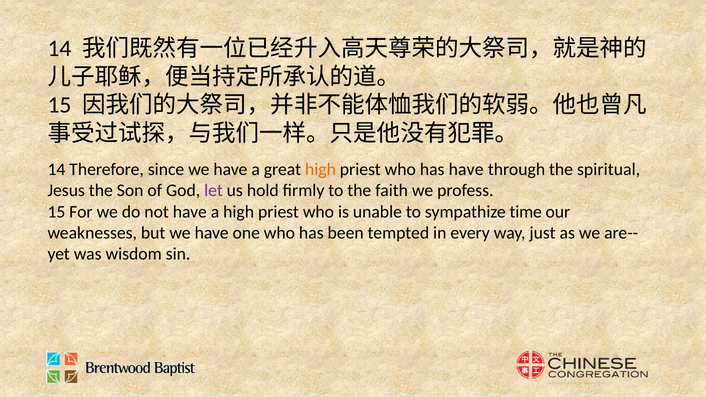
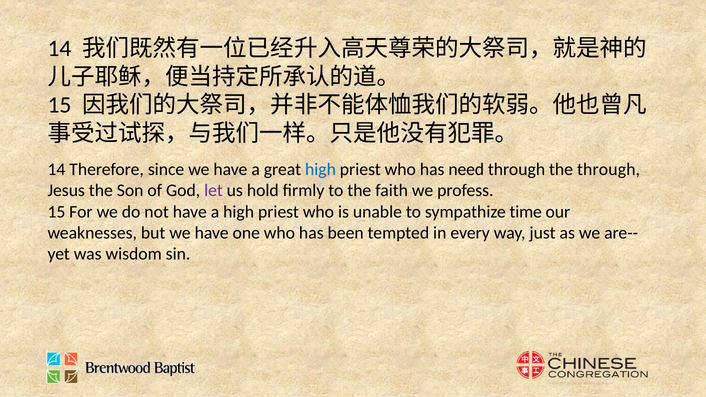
high at (320, 169) colour: orange -> blue
has have: have -> need
the spiritual: spiritual -> through
